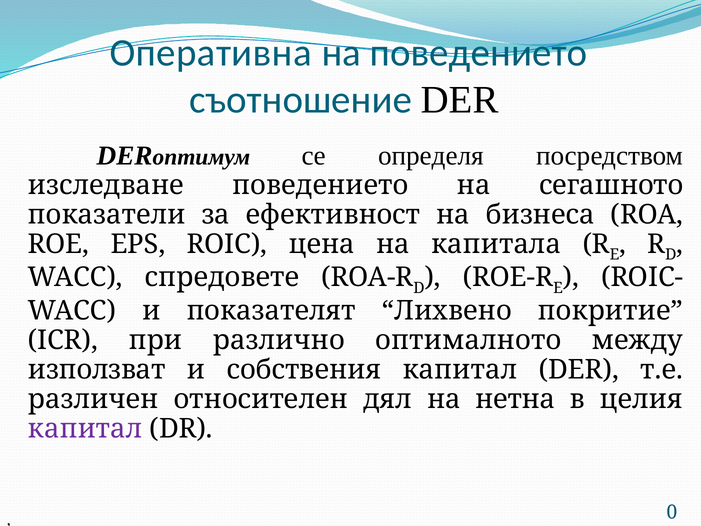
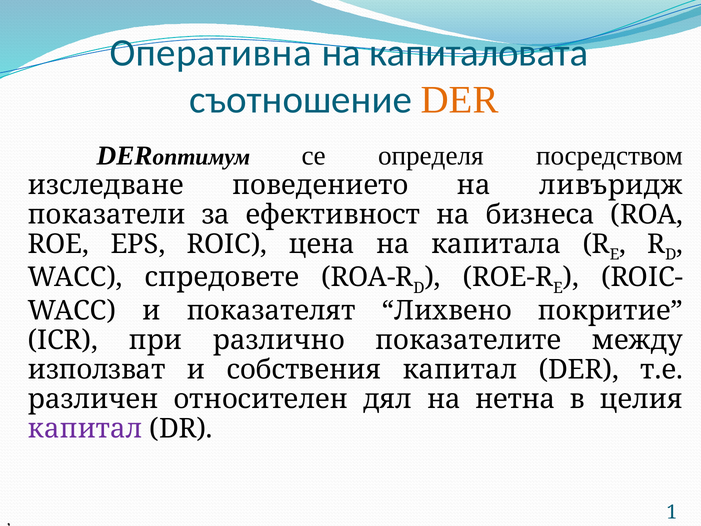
на поведението: поведението -> капиталовата
DER at (460, 100) colour: black -> orange
сегашното: сегашното -> ливъридж
оптималното: оптималното -> показателите
0: 0 -> 1
